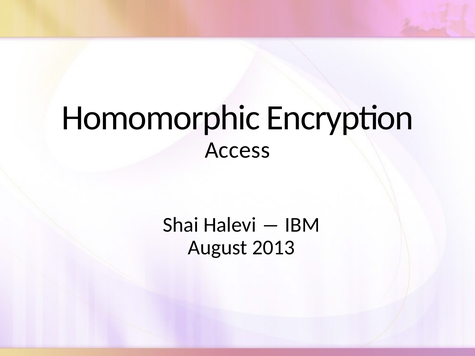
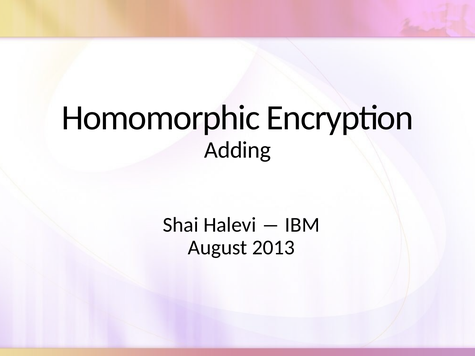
Access: Access -> Adding
